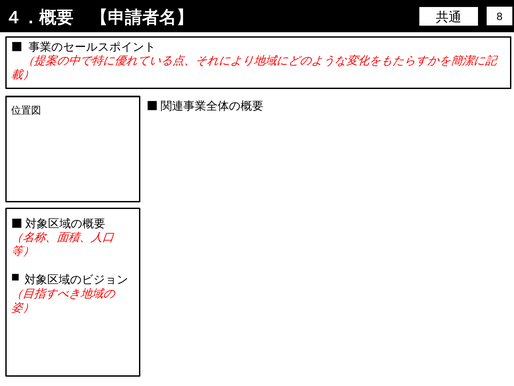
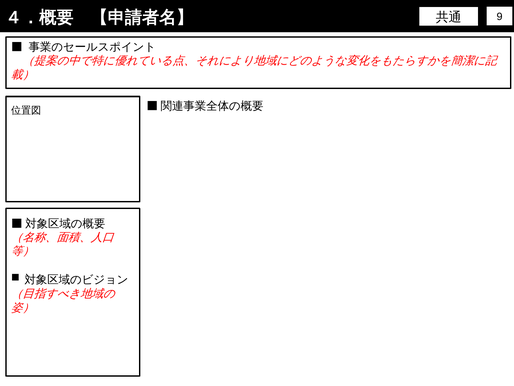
8: 8 -> 9
